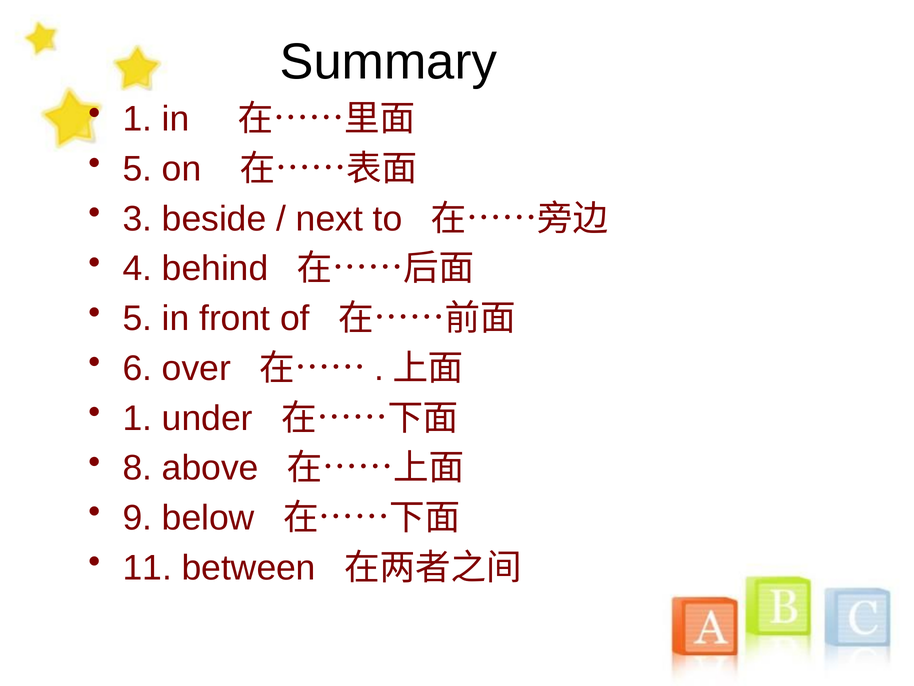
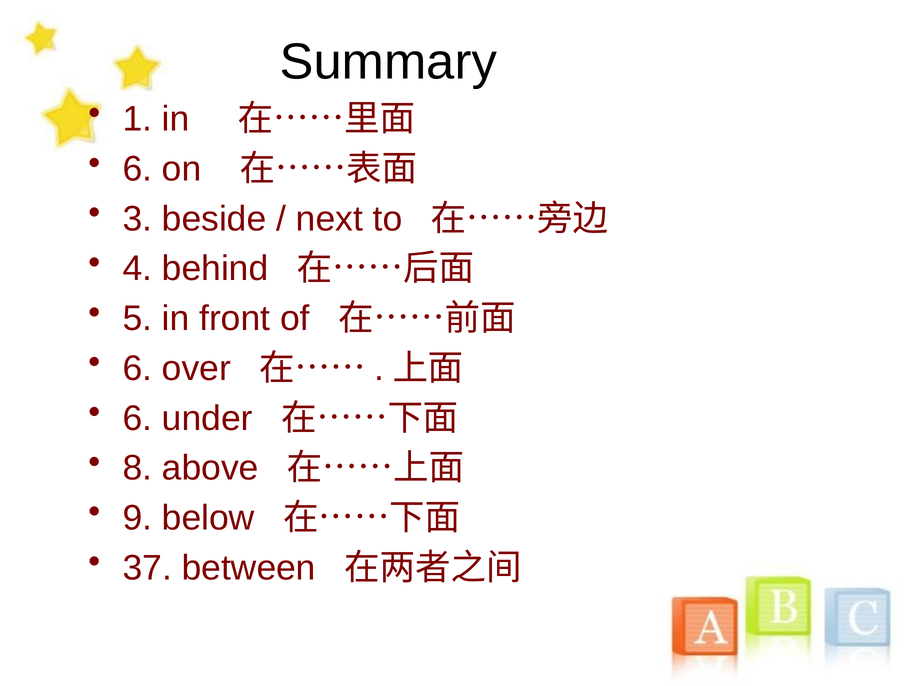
5 at (137, 169): 5 -> 6
1 at (137, 418): 1 -> 6
11: 11 -> 37
